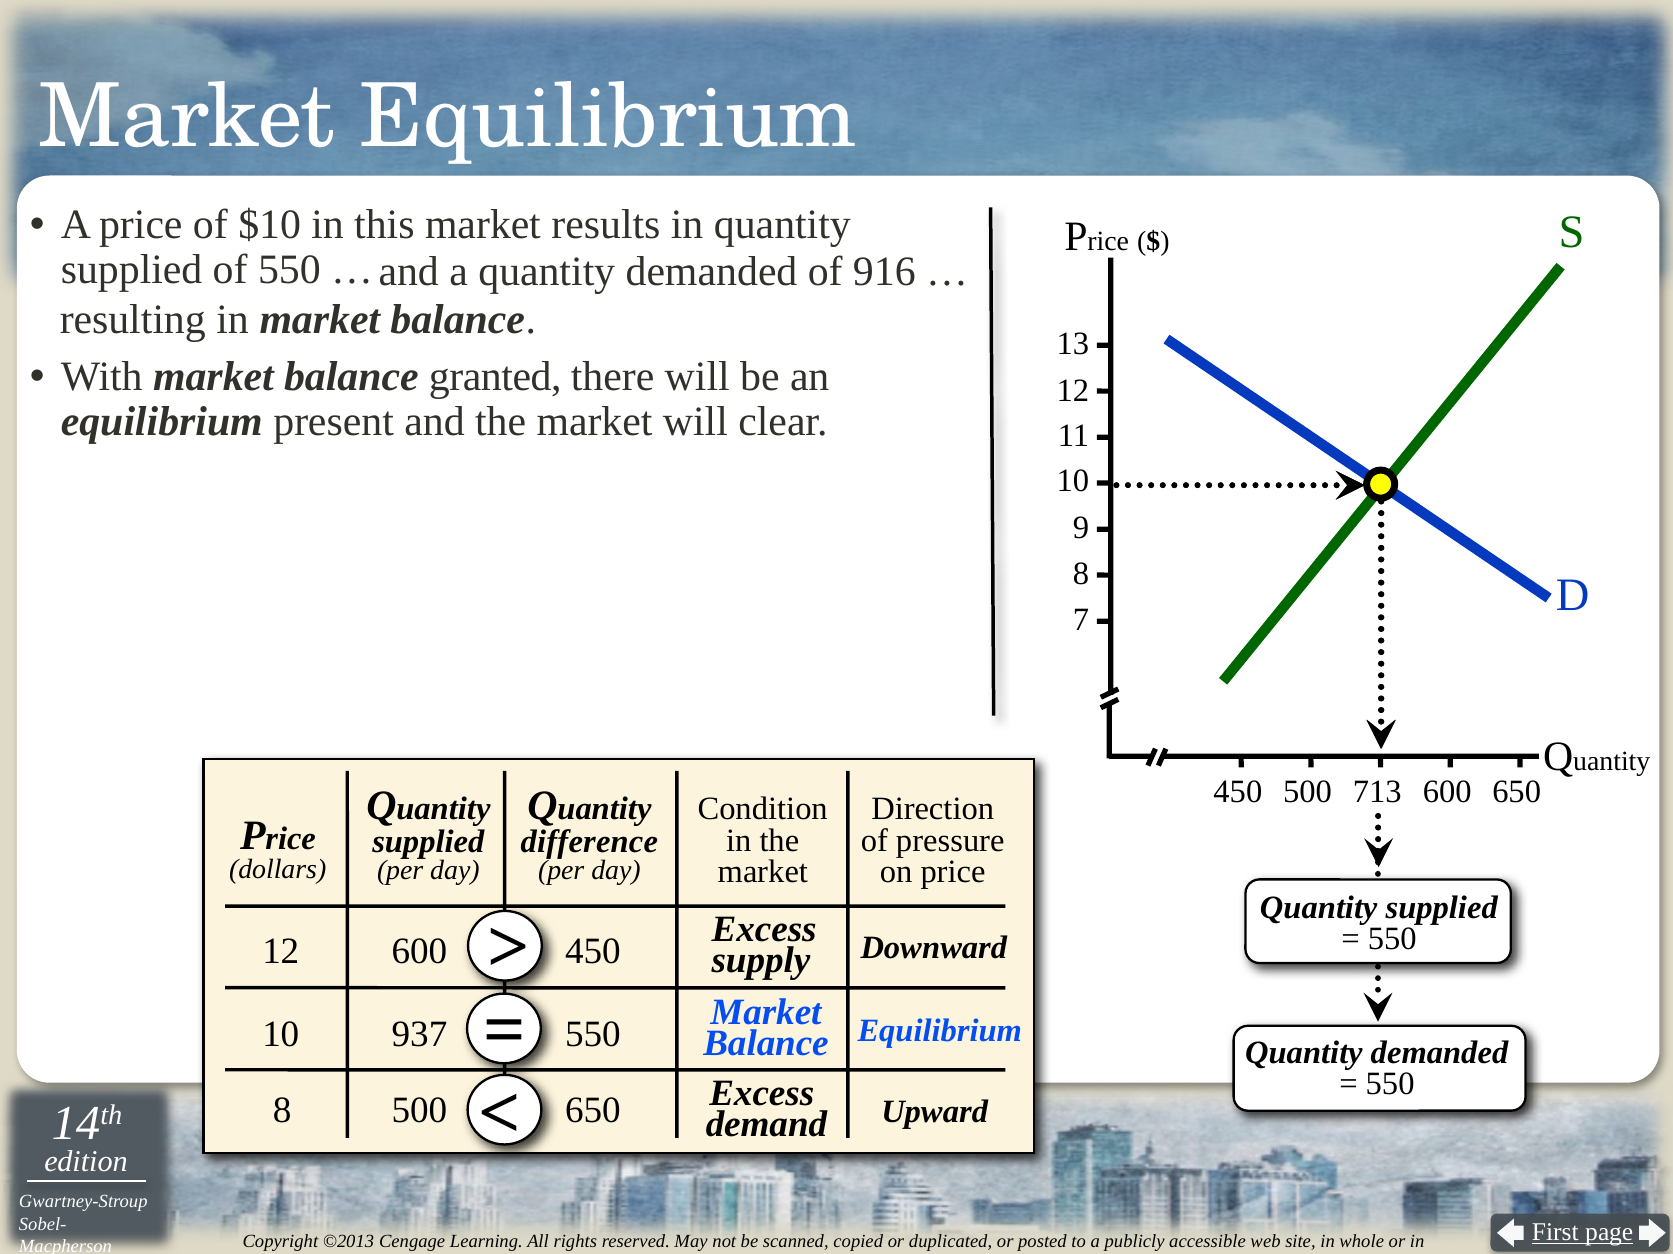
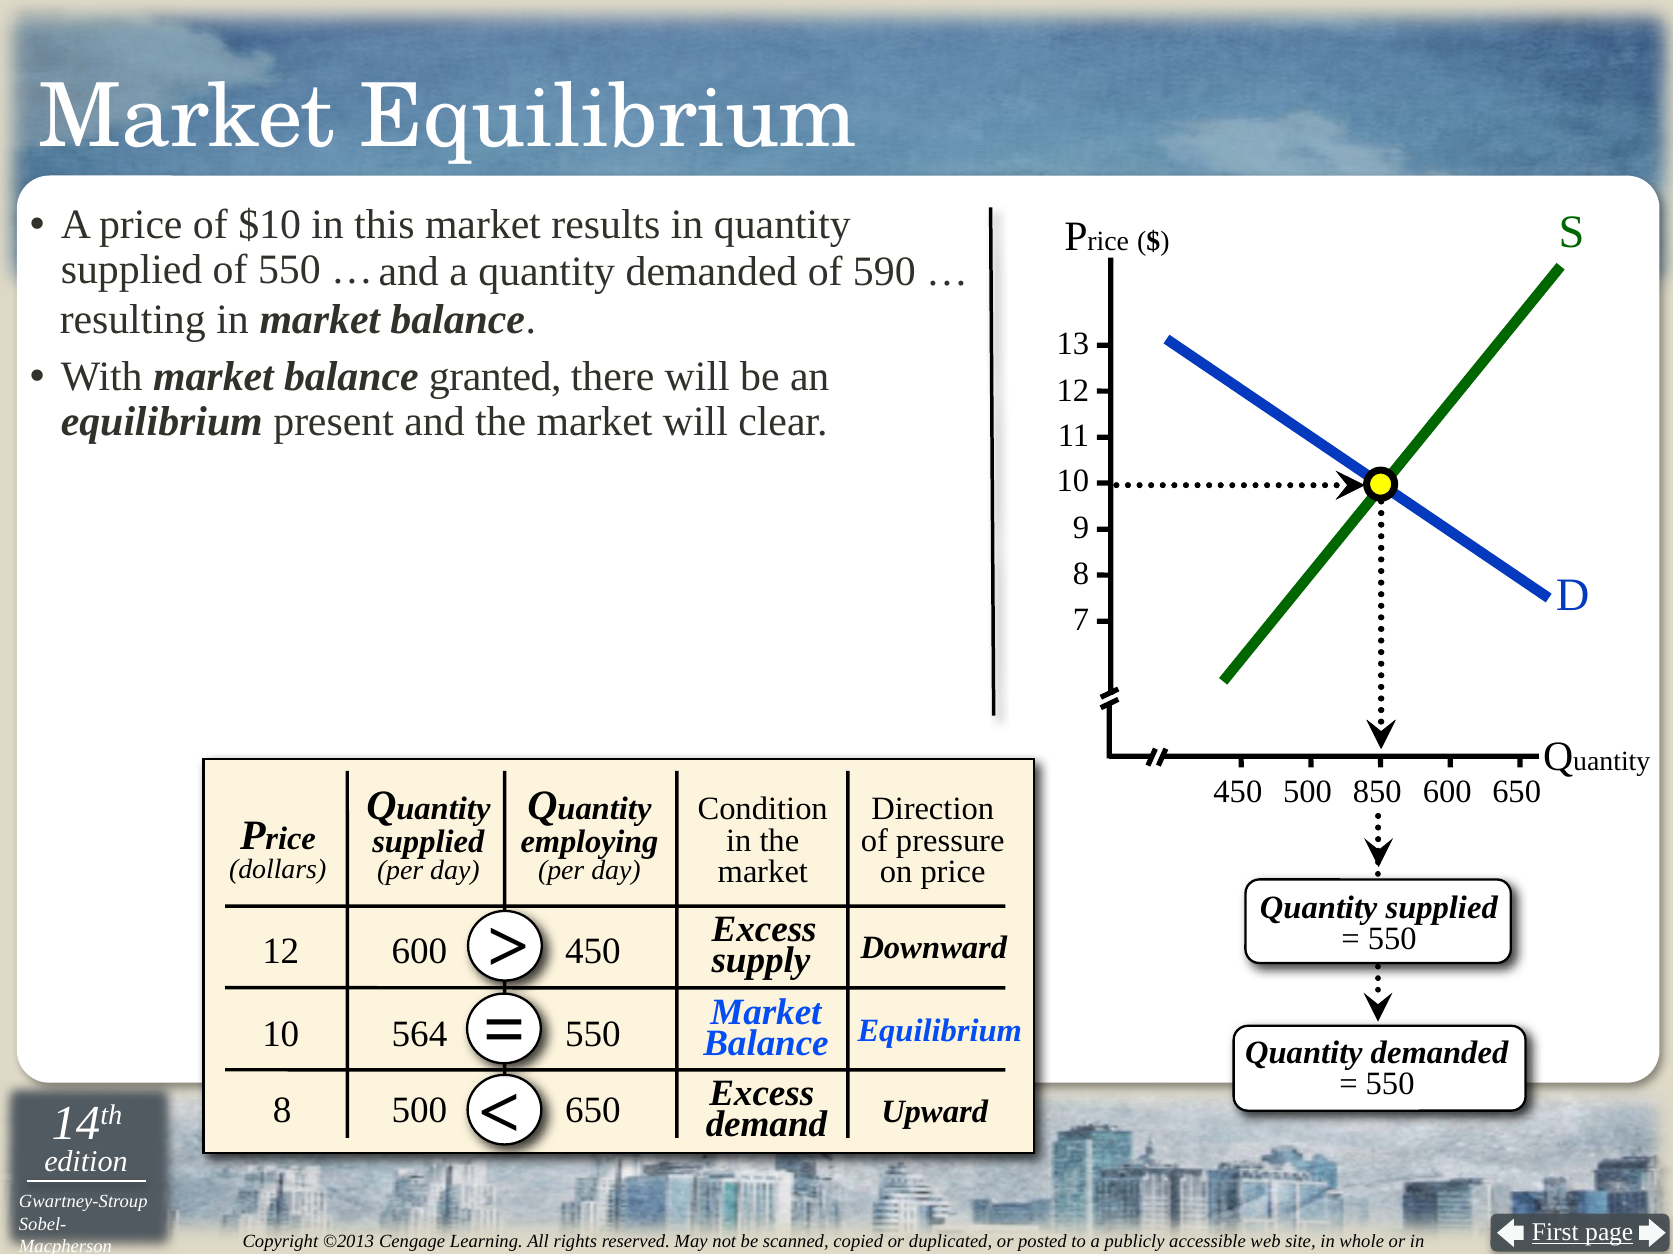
916: 916 -> 590
713: 713 -> 850
difference: difference -> employing
937: 937 -> 564
